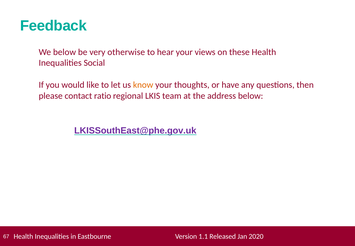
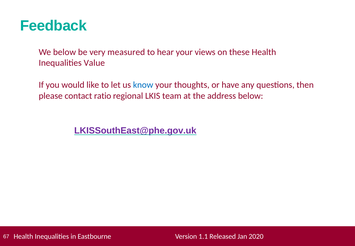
otherwise: otherwise -> measured
Social: Social -> Value
know colour: orange -> blue
